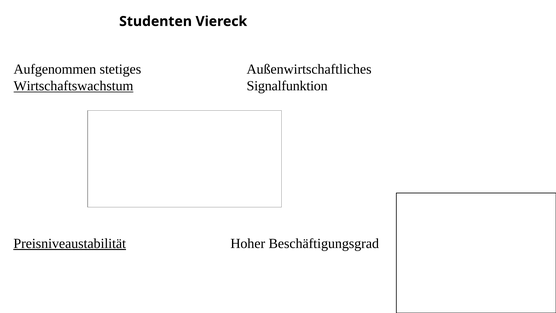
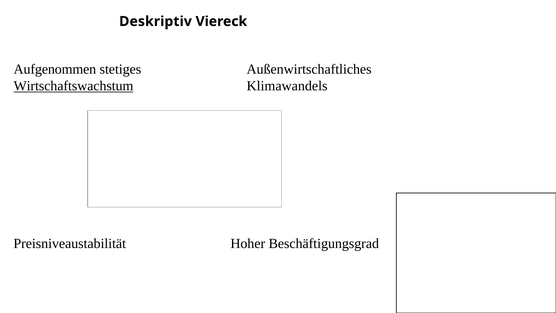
Studenten: Studenten -> Deskriptiv
Signalfunktion: Signalfunktion -> Klimawandels
Preisniveaustabilität underline: present -> none
